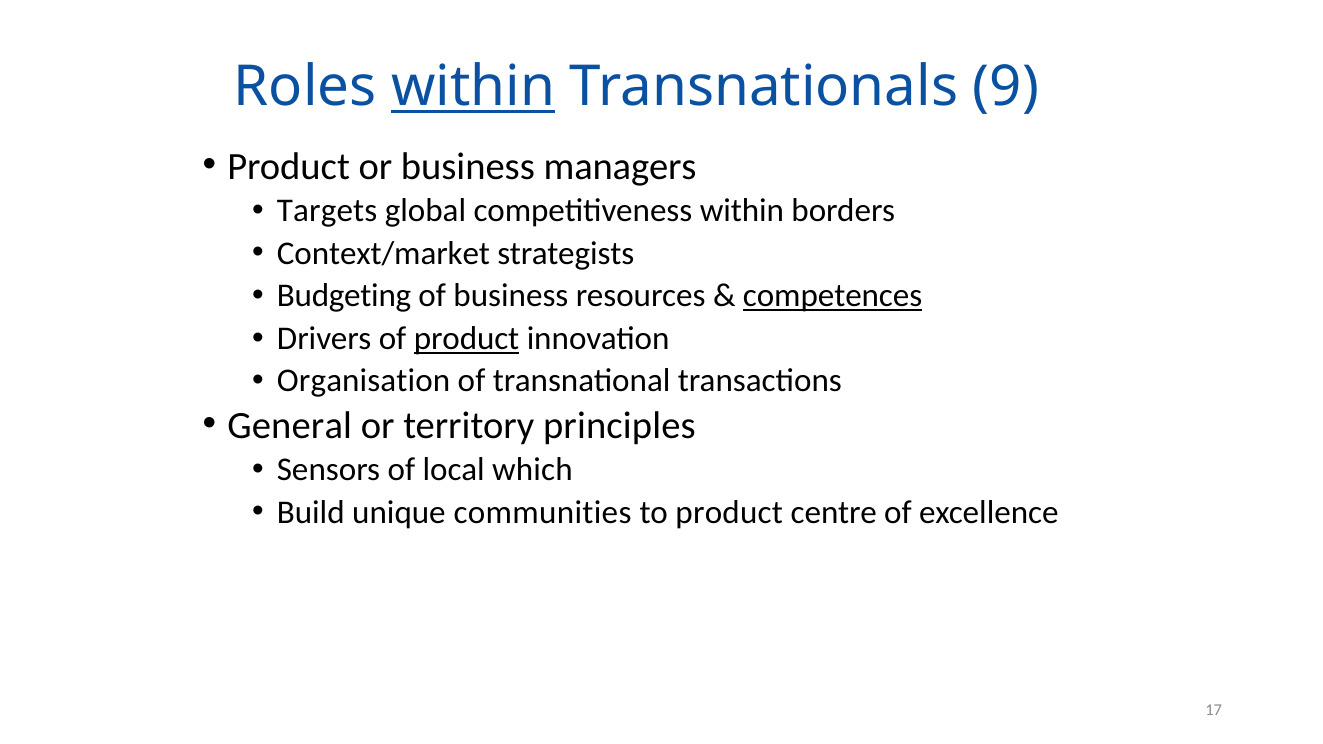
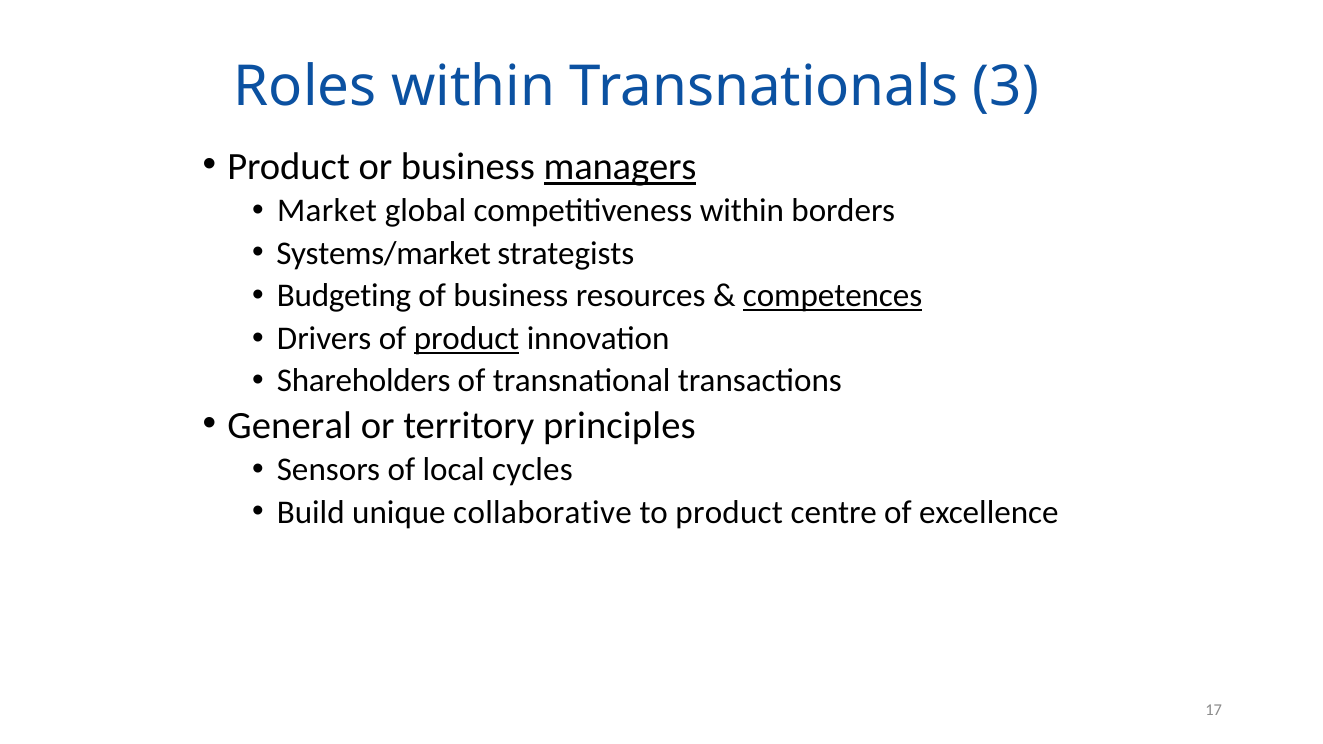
within at (473, 87) underline: present -> none
9: 9 -> 3
managers underline: none -> present
Targets: Targets -> Market
Context/market: Context/market -> Systems/market
Organisation: Organisation -> Shareholders
which: which -> cycles
communities: communities -> collaborative
